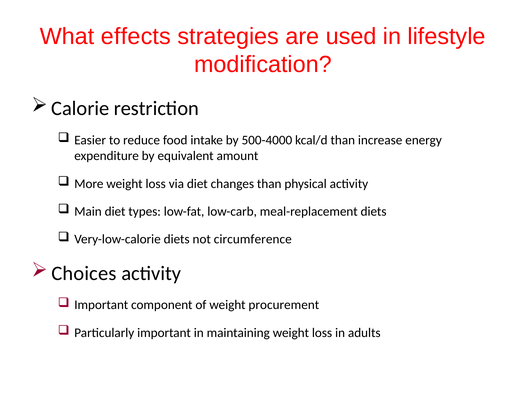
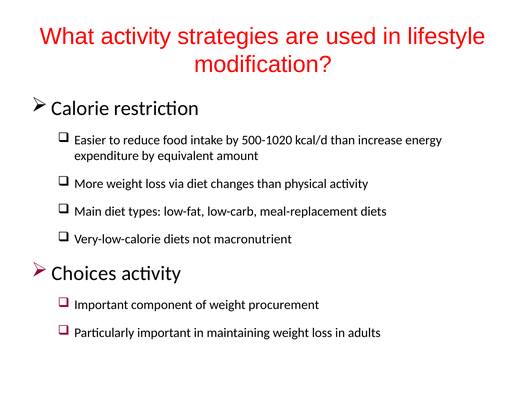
What effects: effects -> activity
500-4000: 500-4000 -> 500-1020
circumference: circumference -> macronutrient
